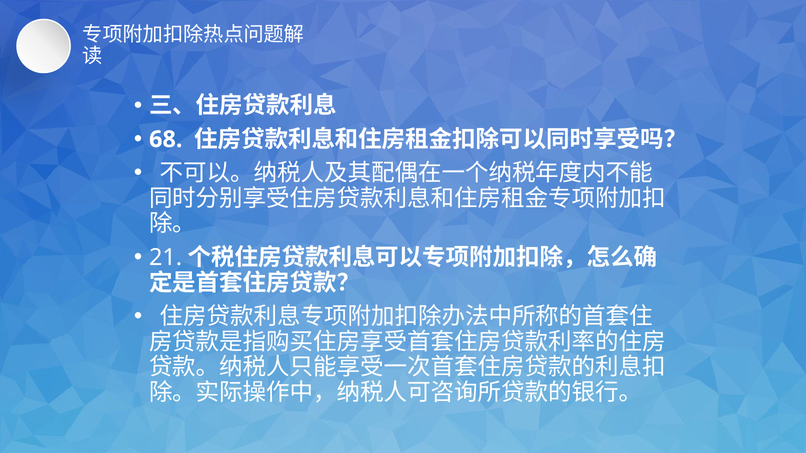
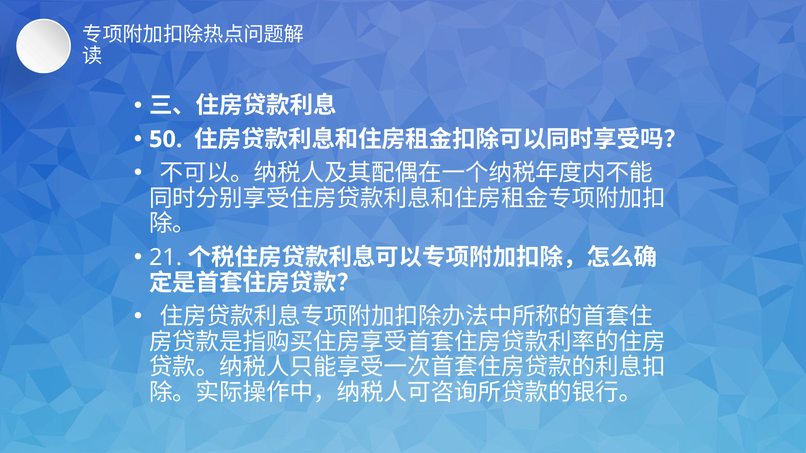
68: 68 -> 50
